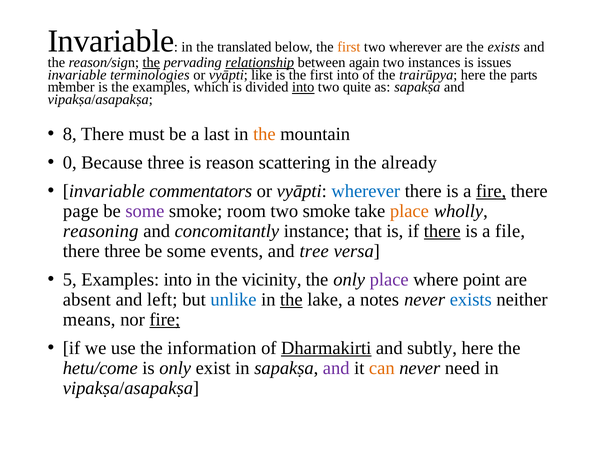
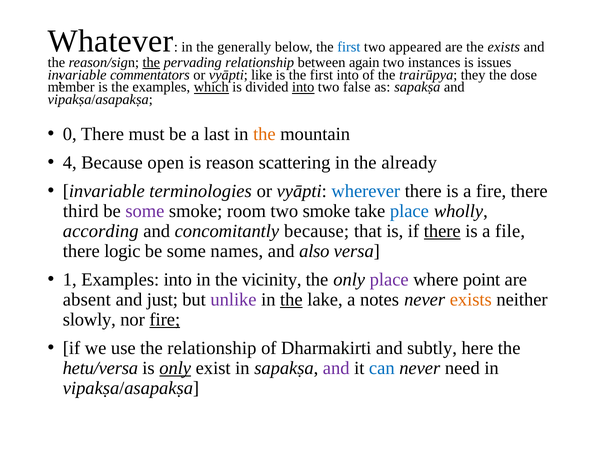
Invariable at (111, 41): Invariable -> Whatever
translated: translated -> generally
first at (349, 47) colour: orange -> blue
two wherever: wherever -> appeared
relationship at (260, 62) underline: present -> none
terminologies: terminologies -> commentators
trairūpya here: here -> they
parts: parts -> dose
which underline: none -> present
quite: quite -> false
8: 8 -> 0
0: 0 -> 4
Because three: three -> open
commentators: commentators -> terminologies
fire at (491, 191) underline: present -> none
page: page -> third
place at (409, 211) colour: orange -> blue
reasoning: reasoning -> according
concomitantly instance: instance -> because
there three: three -> logic
events: events -> names
tree: tree -> also
5: 5 -> 1
left: left -> just
unlike colour: blue -> purple
exists at (471, 299) colour: blue -> orange
means: means -> slowly
the information: information -> relationship
Dharmakirti underline: present -> none
hetu/come: hetu/come -> hetu/versa
only at (175, 368) underline: none -> present
can colour: orange -> blue
